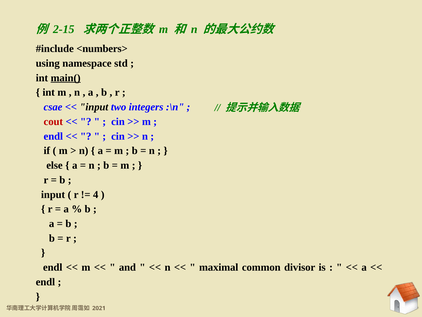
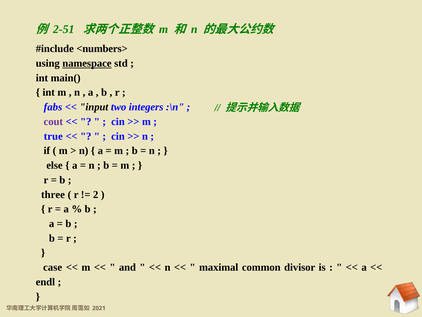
2-15: 2-15 -> 2-51
namespace underline: none -> present
main( underline: present -> none
csae: csae -> fabs
cout colour: red -> purple
endl at (53, 136): endl -> true
input at (53, 194): input -> three
4: 4 -> 2
endl at (53, 267): endl -> case
